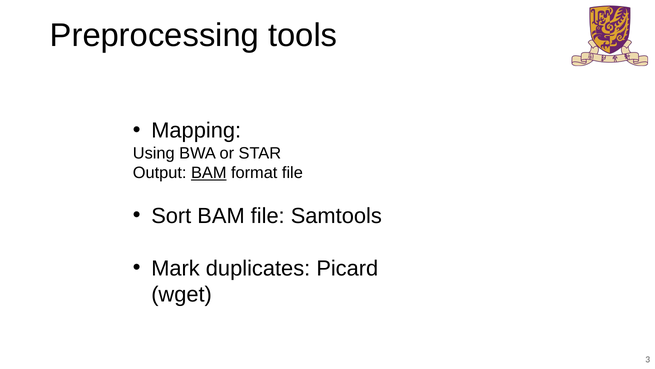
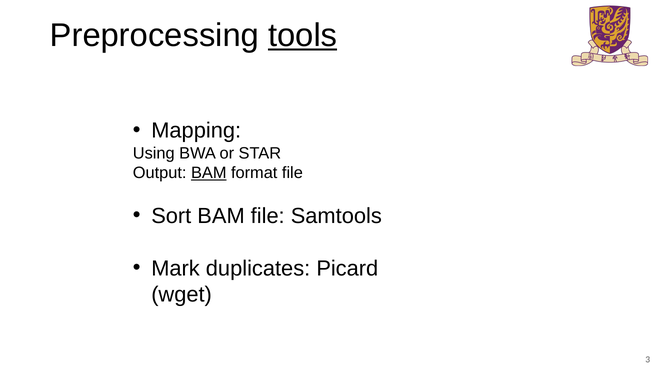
tools underline: none -> present
